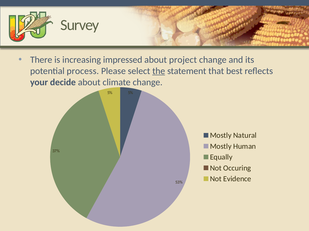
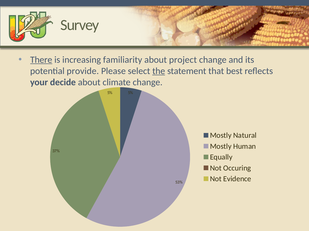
There underline: none -> present
impressed: impressed -> familiarity
process: process -> provide
